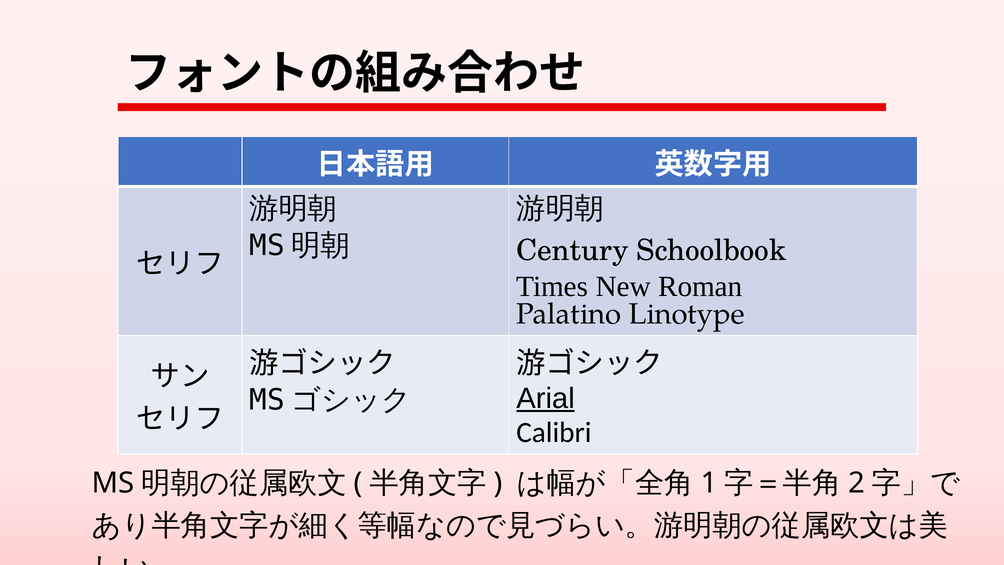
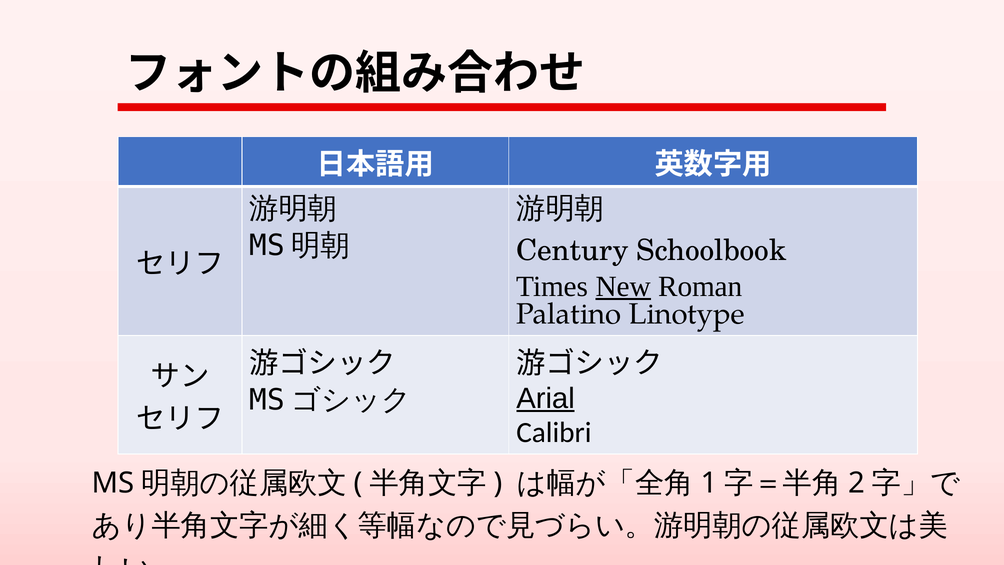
New underline: none -> present
